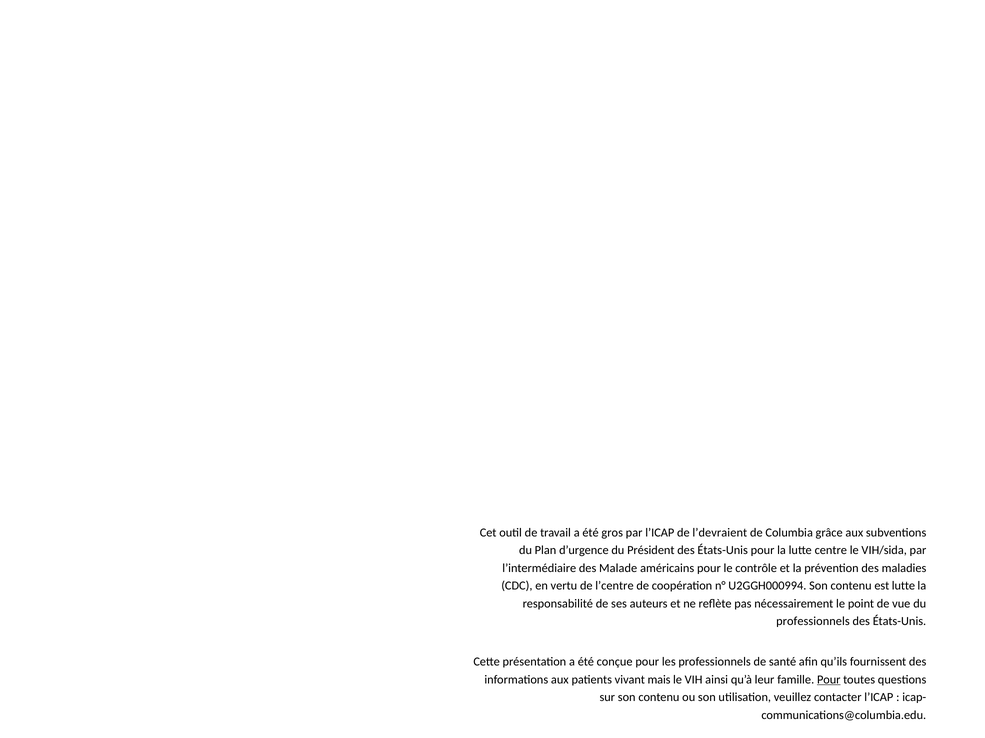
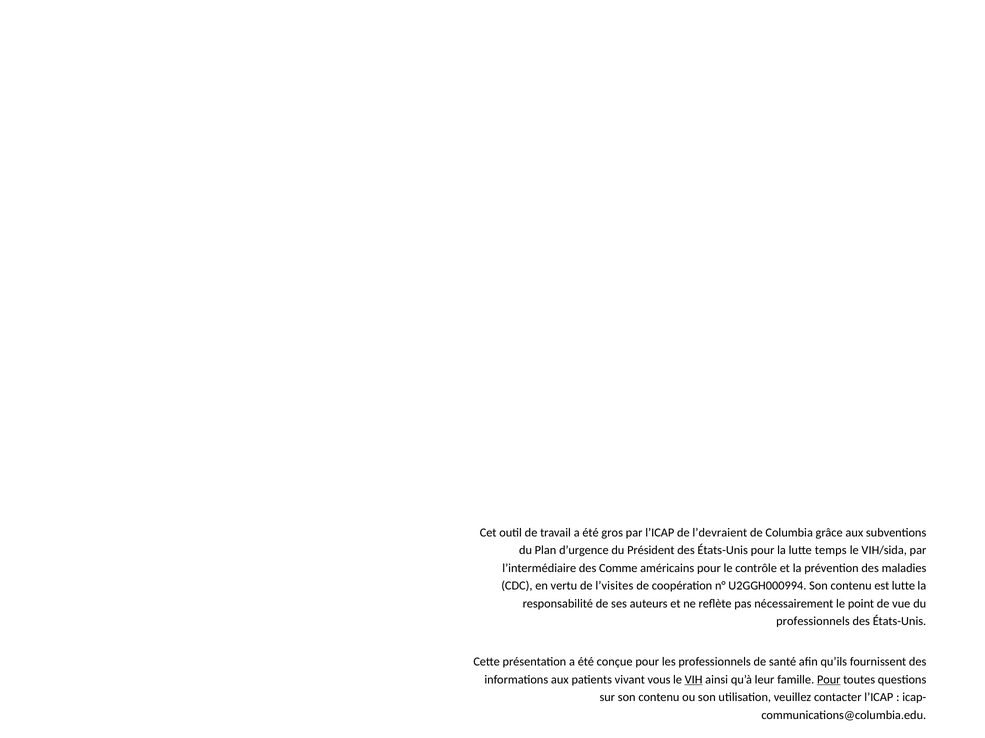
centre: centre -> temps
Malade: Malade -> Comme
l’centre: l’centre -> l’visites
mais: mais -> vous
VIH underline: none -> present
